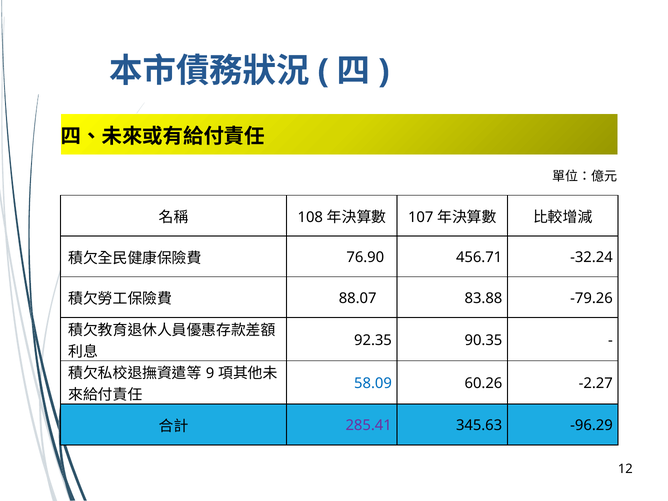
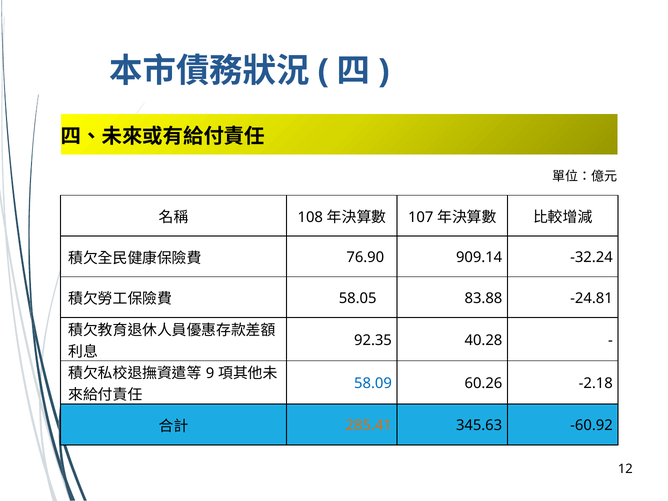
456.71: 456.71 -> 909.14
88.07: 88.07 -> 58.05
-79.26: -79.26 -> -24.81
90.35: 90.35 -> 40.28
-2.27: -2.27 -> -2.18
285.41 colour: purple -> orange
-96.29: -96.29 -> -60.92
